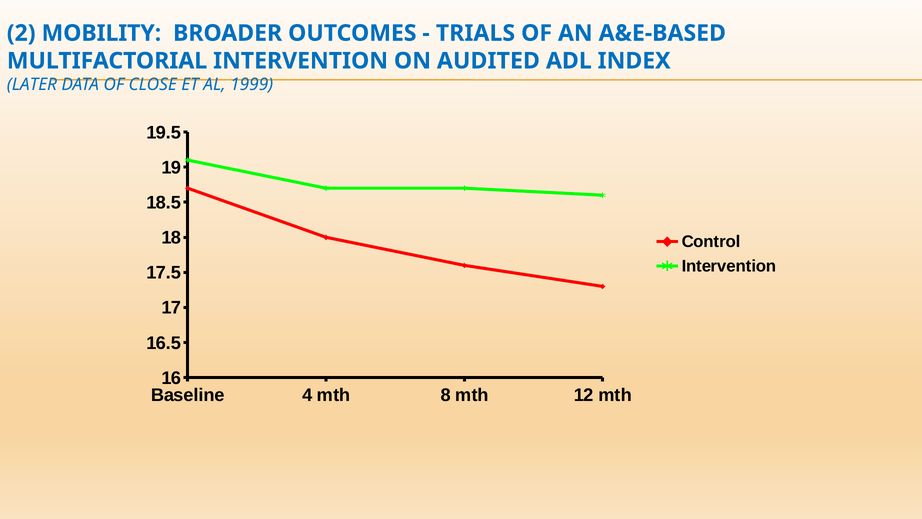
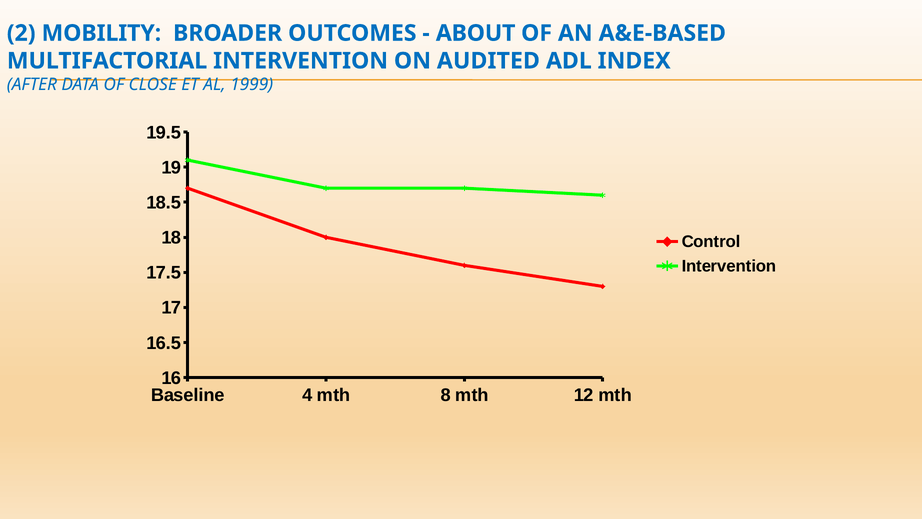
TRIALS: TRIALS -> ABOUT
LATER: LATER -> AFTER
